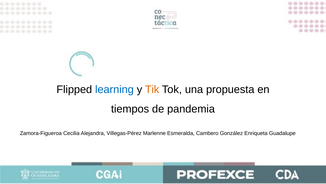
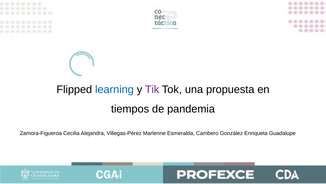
Tik colour: orange -> purple
